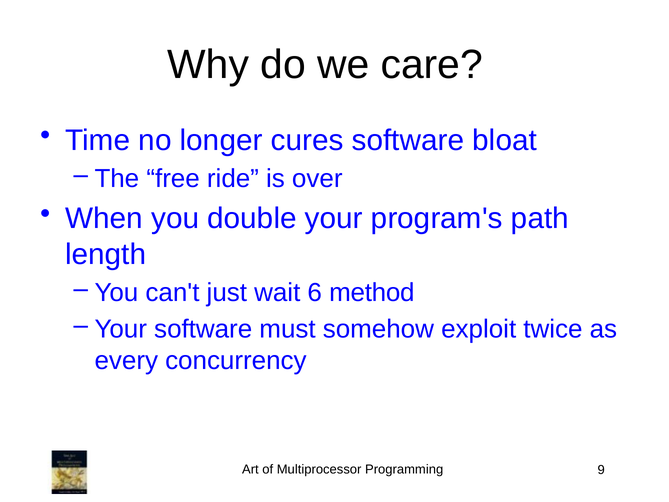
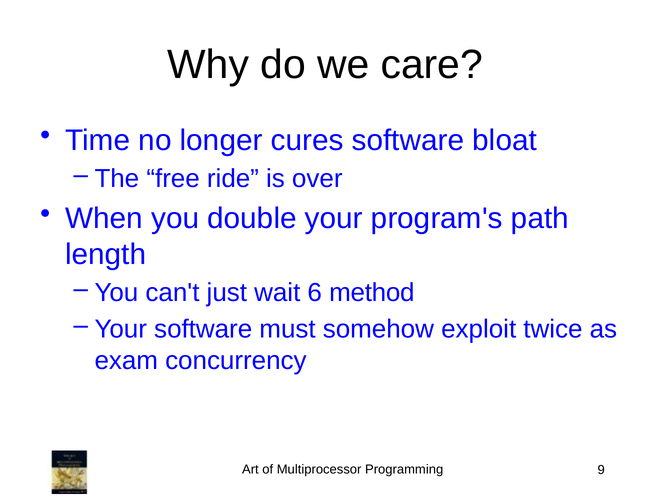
every: every -> exam
